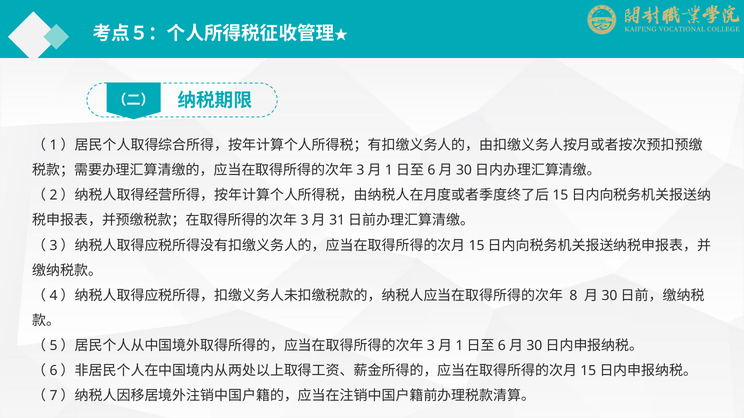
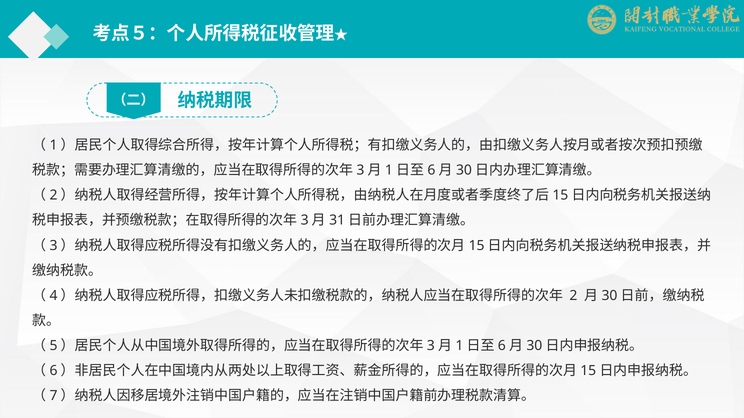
8: 8 -> 2
